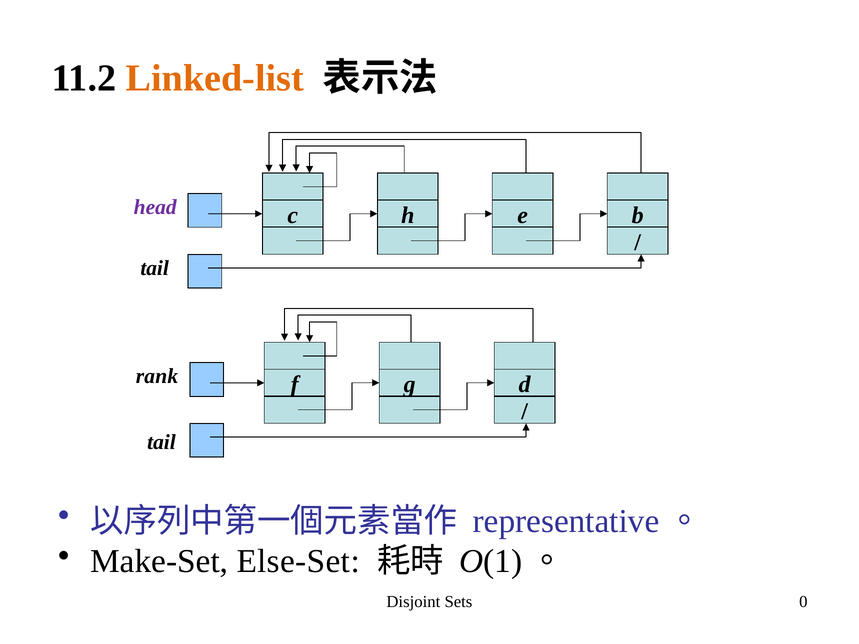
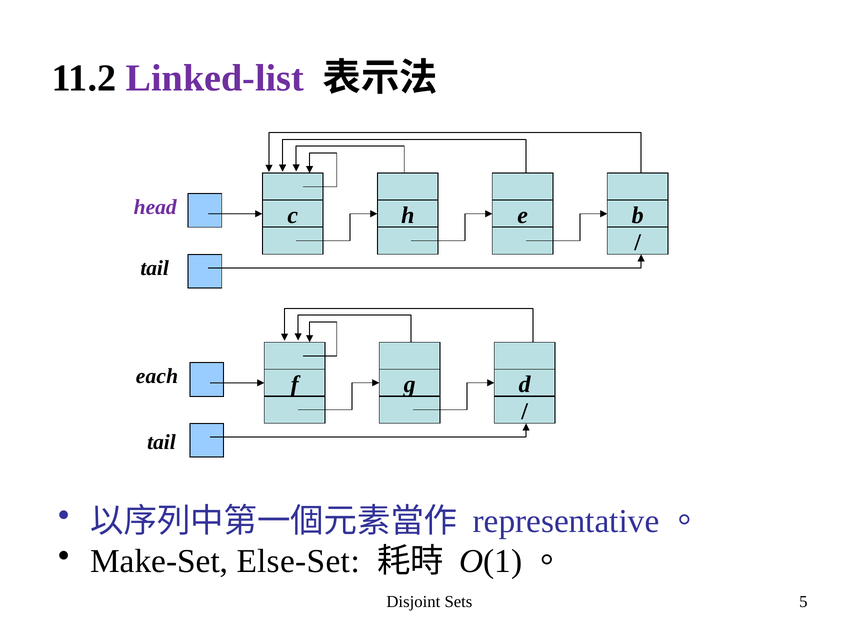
Linked-list colour: orange -> purple
rank: rank -> each
0: 0 -> 5
